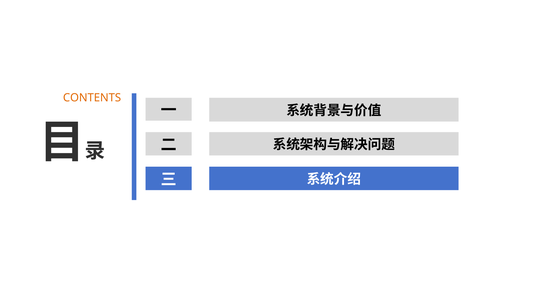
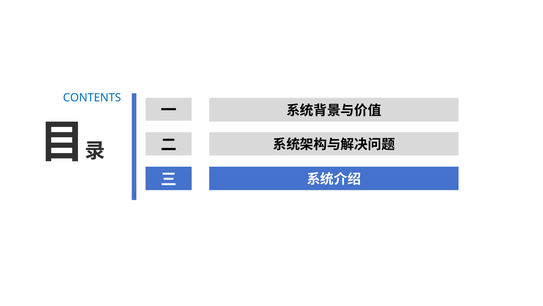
CONTENTS colour: orange -> blue
